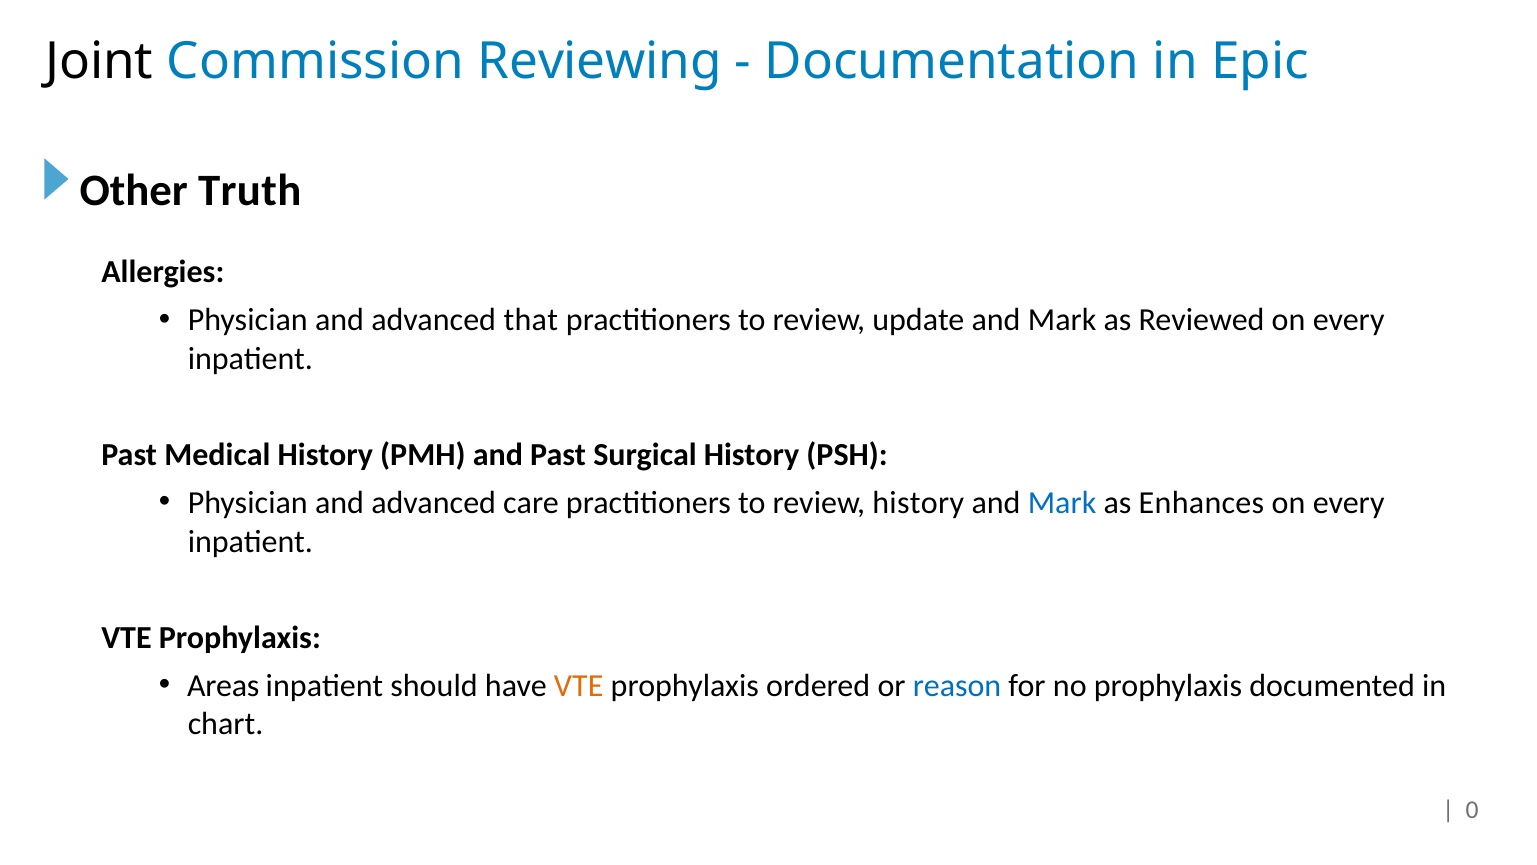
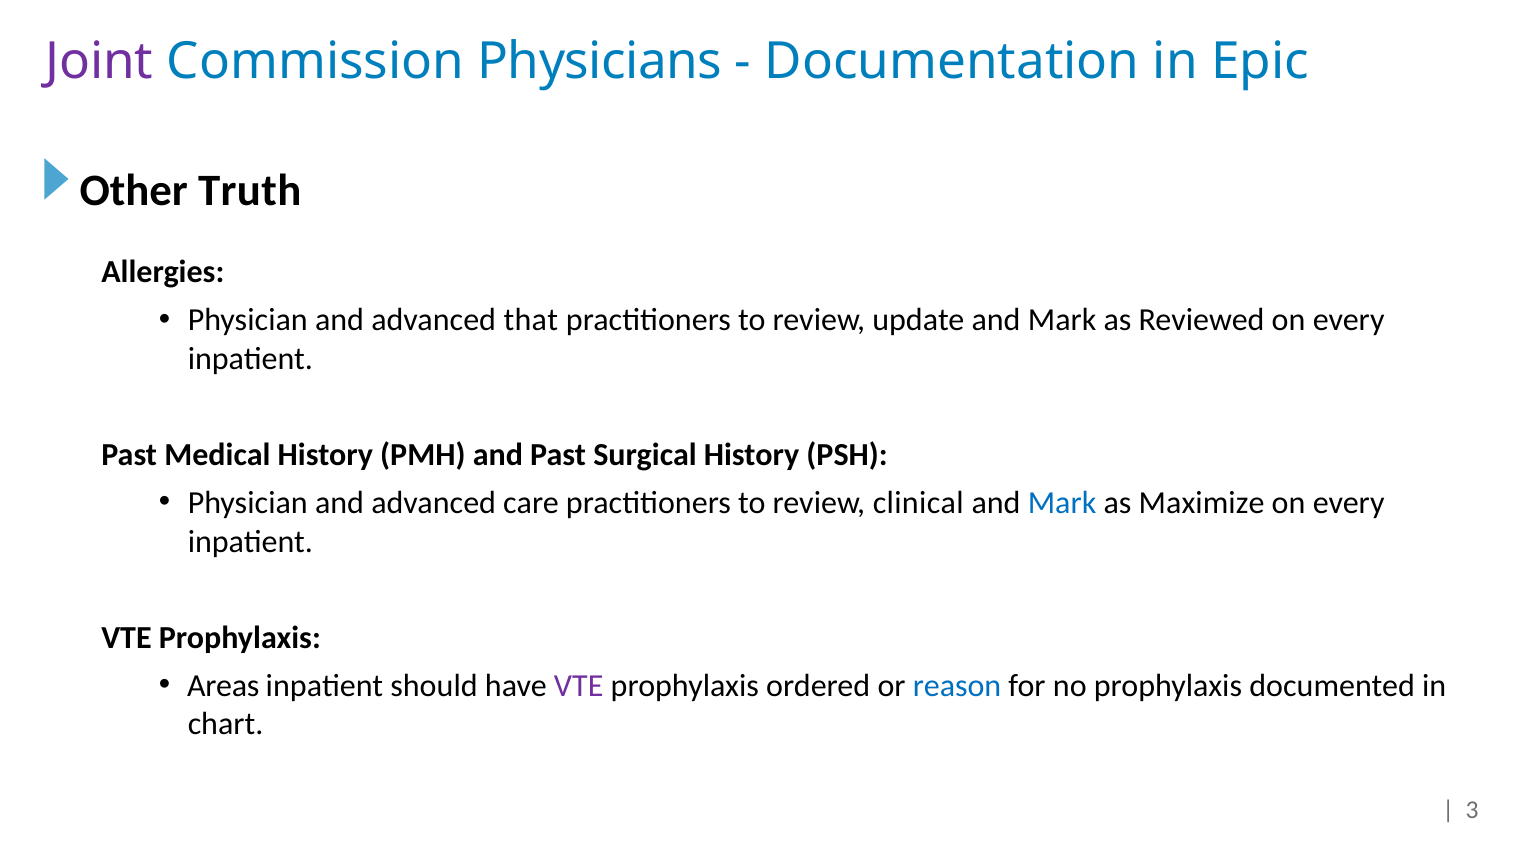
Joint colour: black -> purple
Reviewing: Reviewing -> Physicians
review history: history -> clinical
Enhances: Enhances -> Maximize
VTE at (579, 685) colour: orange -> purple
0: 0 -> 3
